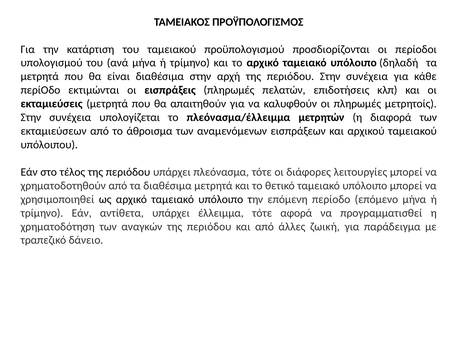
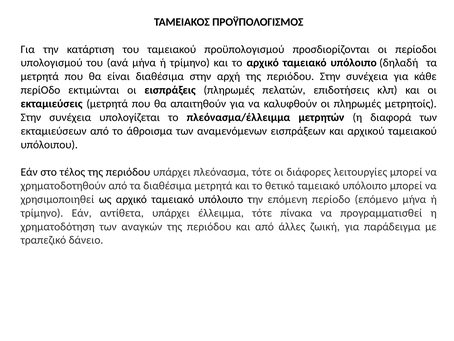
αφορά: αφορά -> πίνακα
